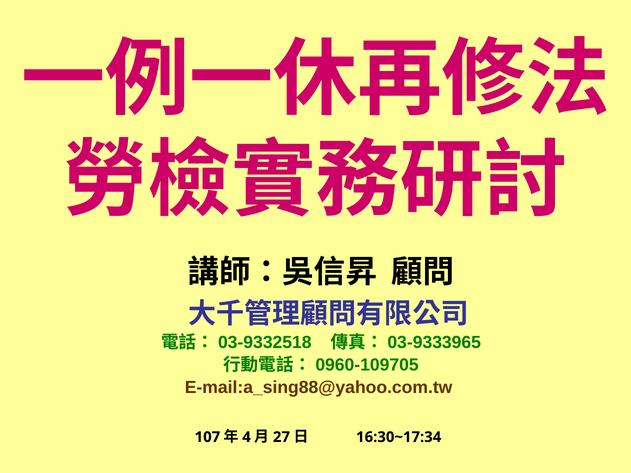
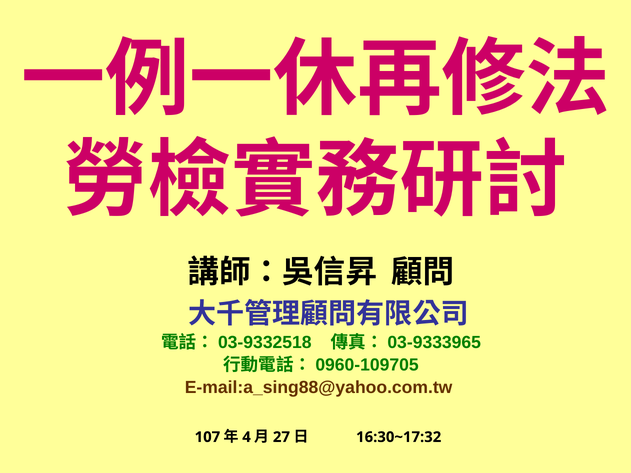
16:30~17:34: 16:30~17:34 -> 16:30~17:32
